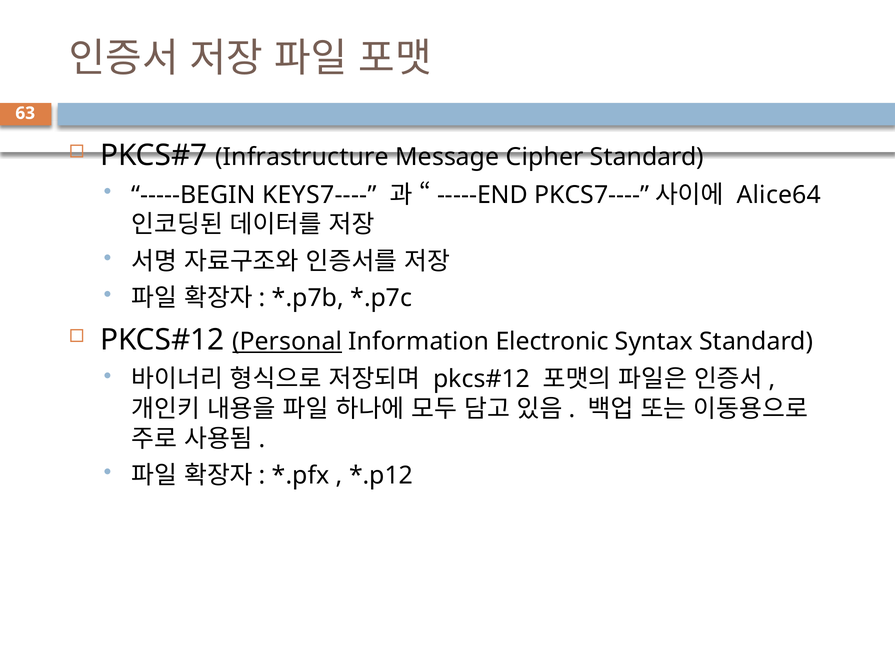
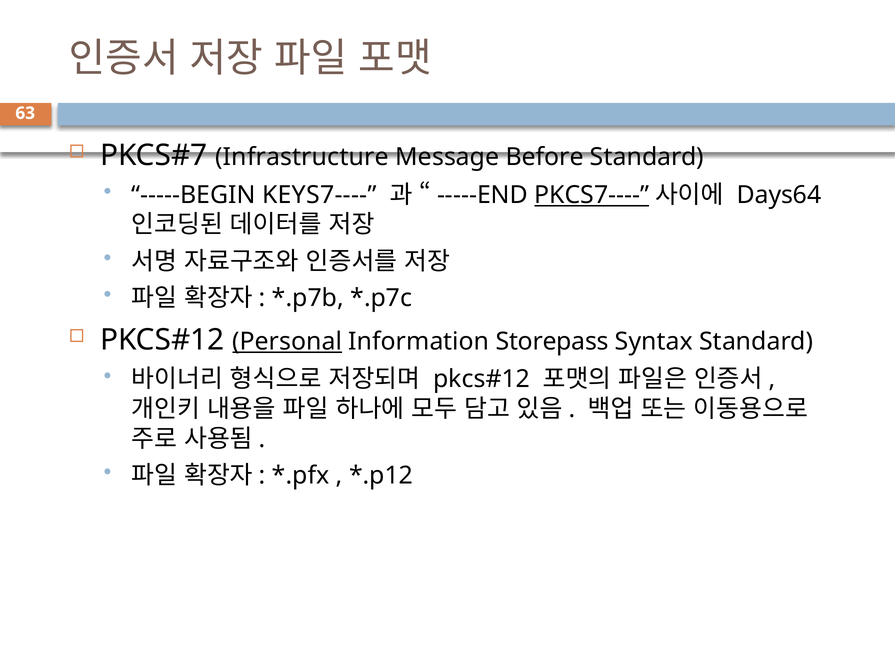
Cipher: Cipher -> Before
PKCS7---- underline: none -> present
Alice64: Alice64 -> Days64
Electronic: Electronic -> Storepass
